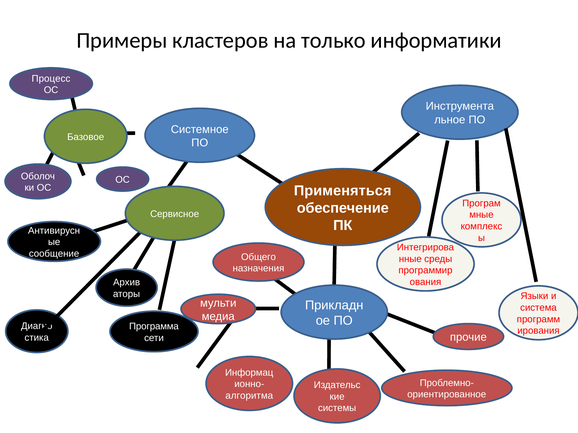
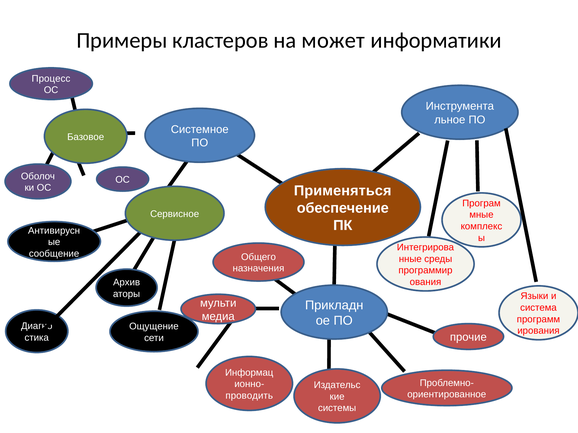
только: только -> может
Программа: Программа -> Ощущение
алгоритма: алгоритма -> проводить
